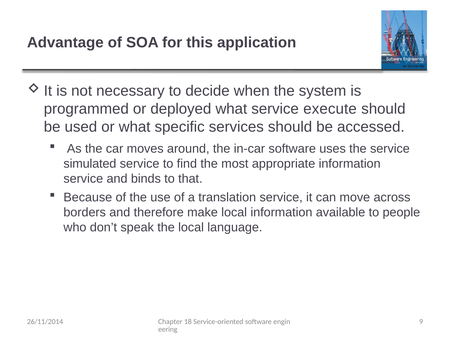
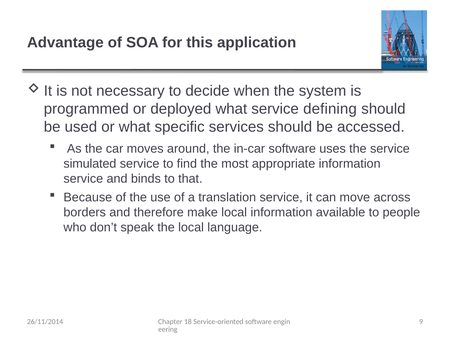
execute: execute -> defining
